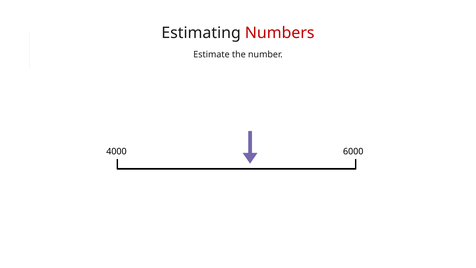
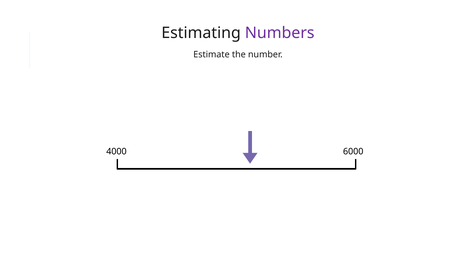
Numbers colour: red -> purple
